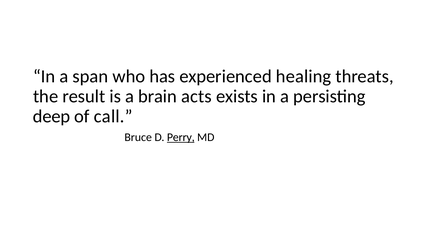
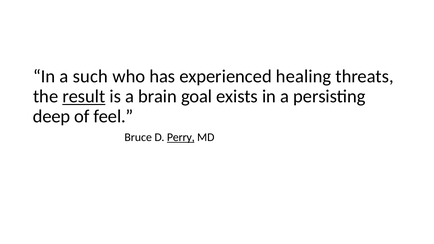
span: span -> such
result underline: none -> present
acts: acts -> goal
call: call -> feel
